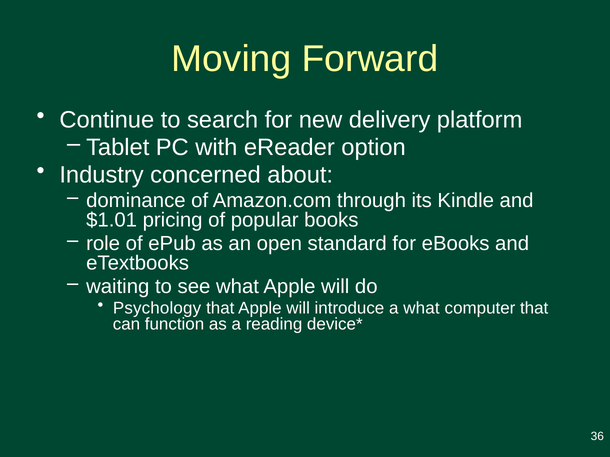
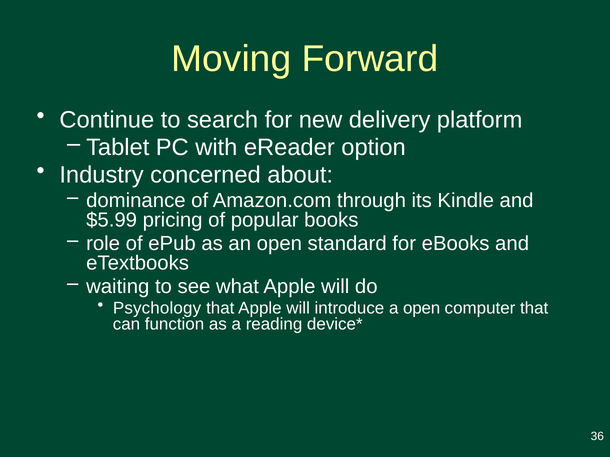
$1.01: $1.01 -> $5.99
a what: what -> open
